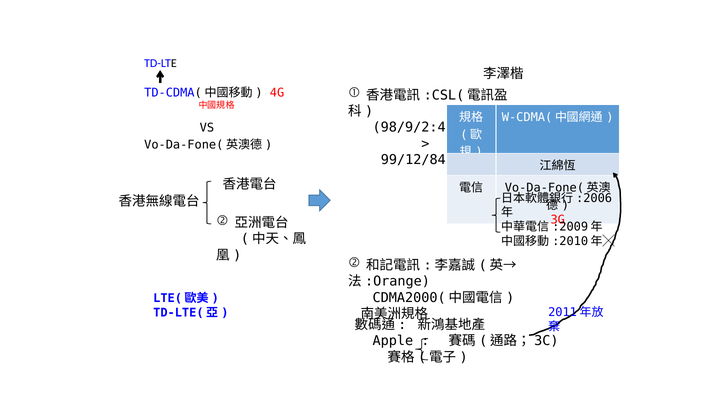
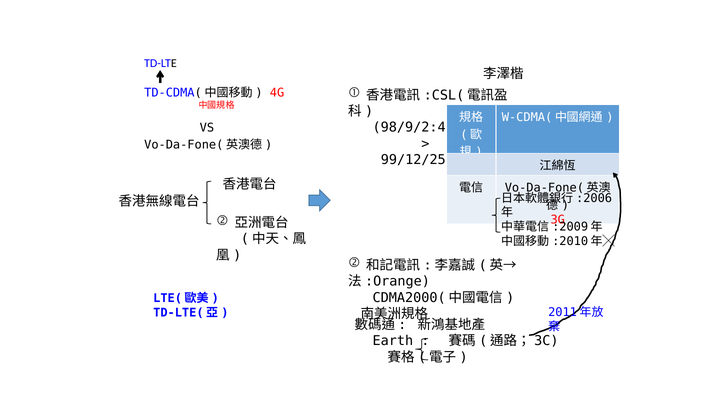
99/12/84: 99/12/84 -> 99/12/25
Apple: Apple -> Earth
